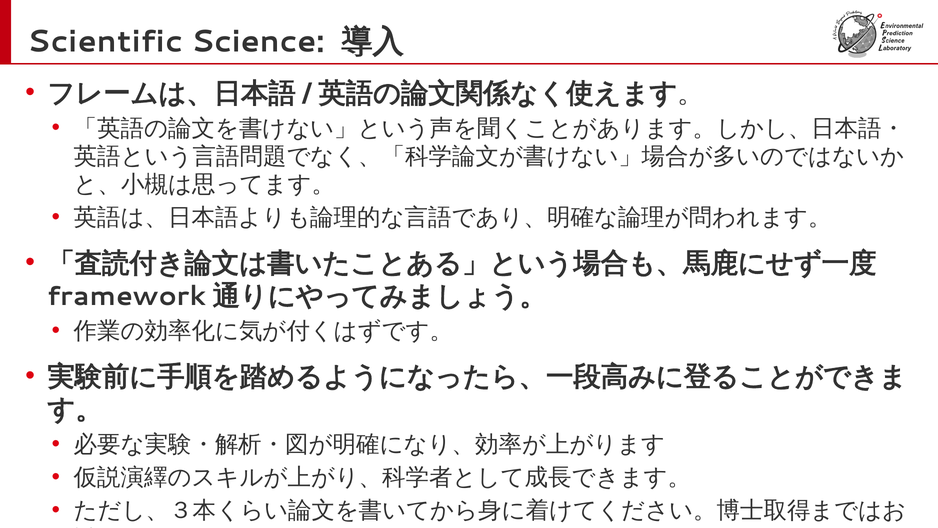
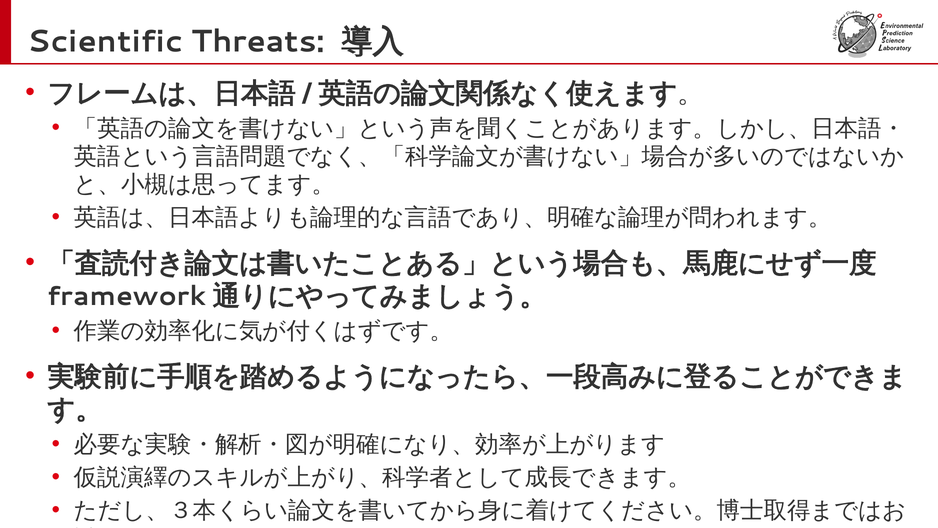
Science: Science -> Threats
